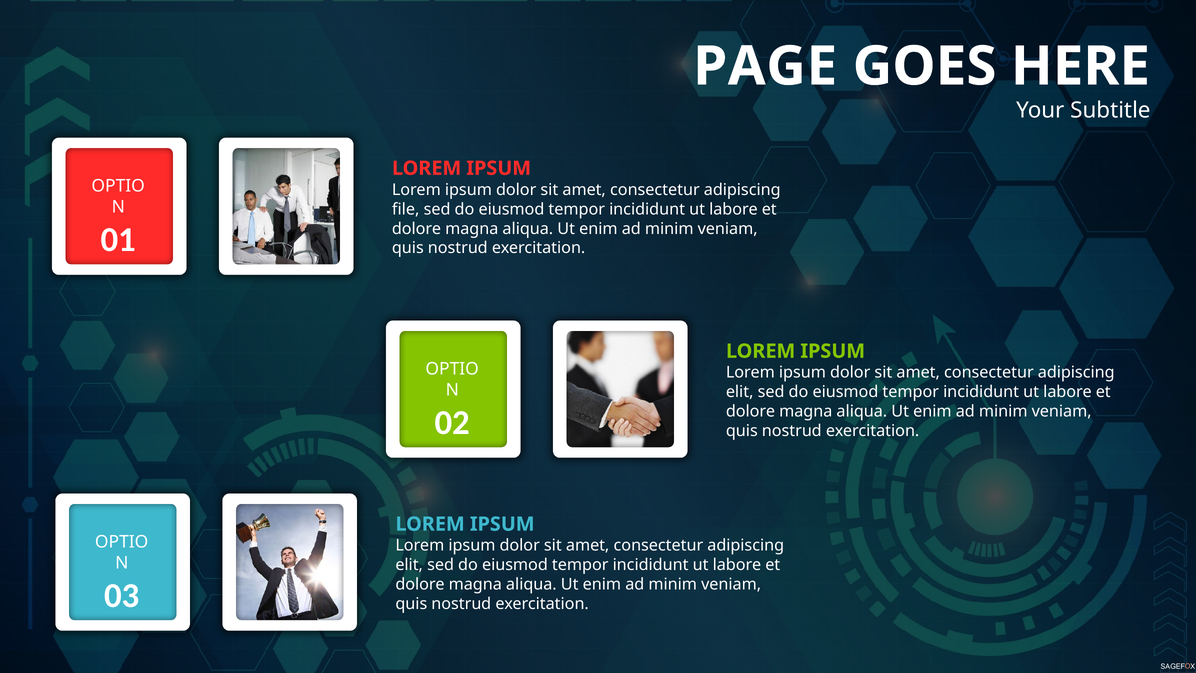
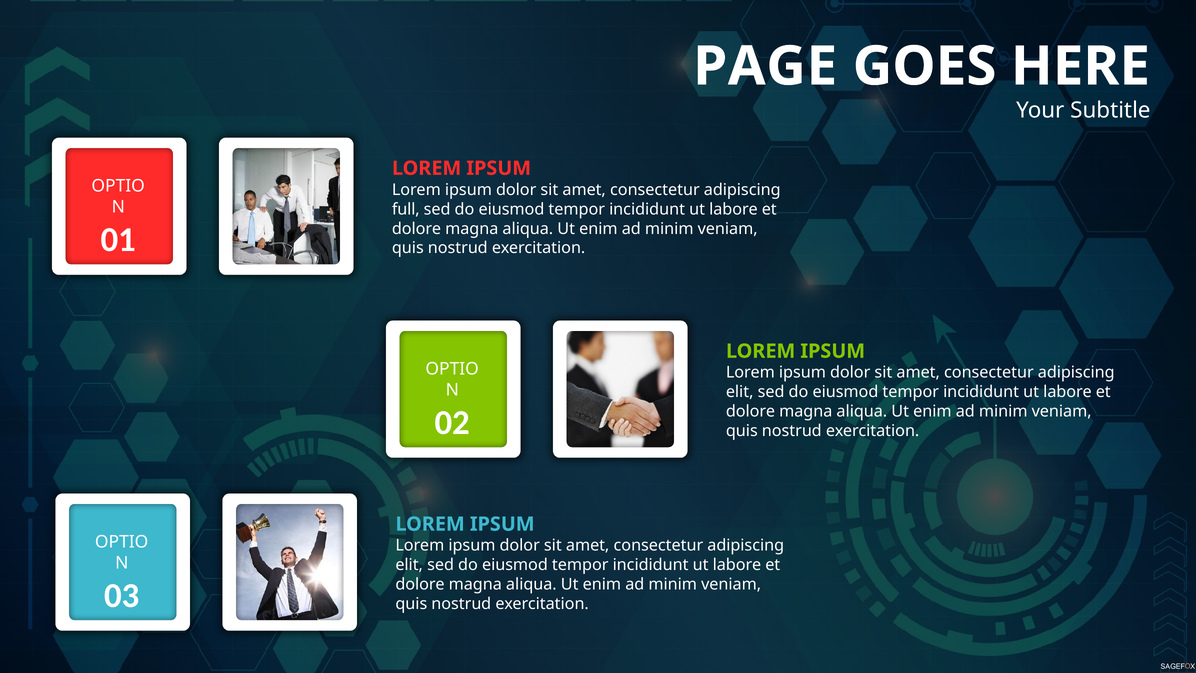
file: file -> full
